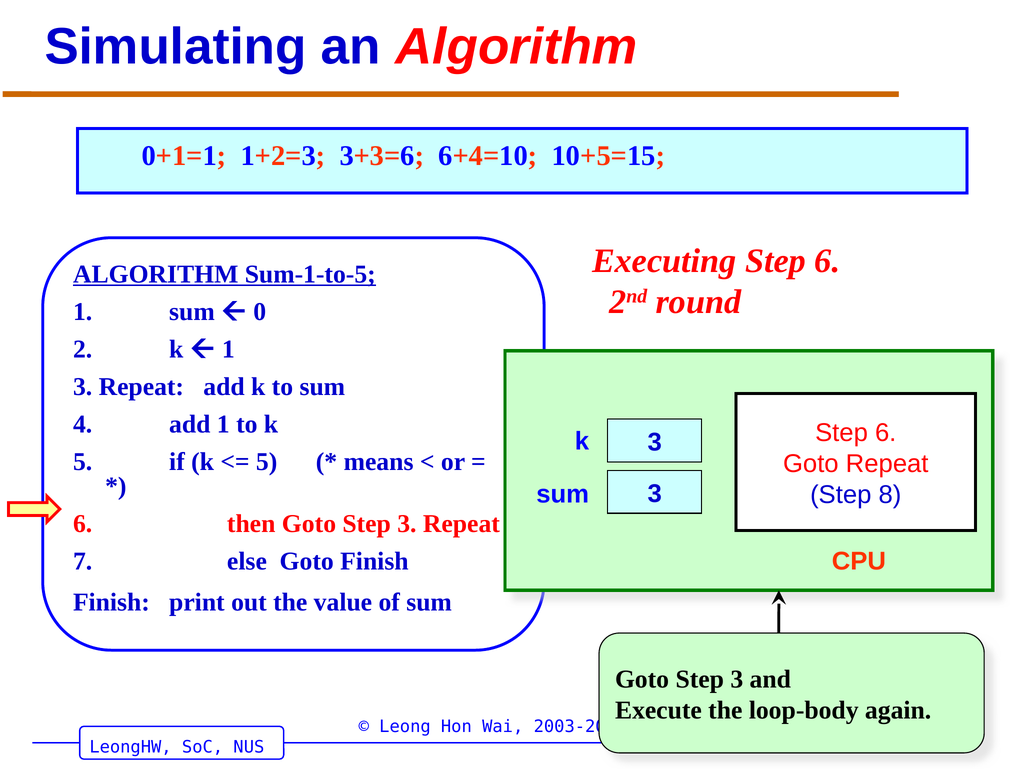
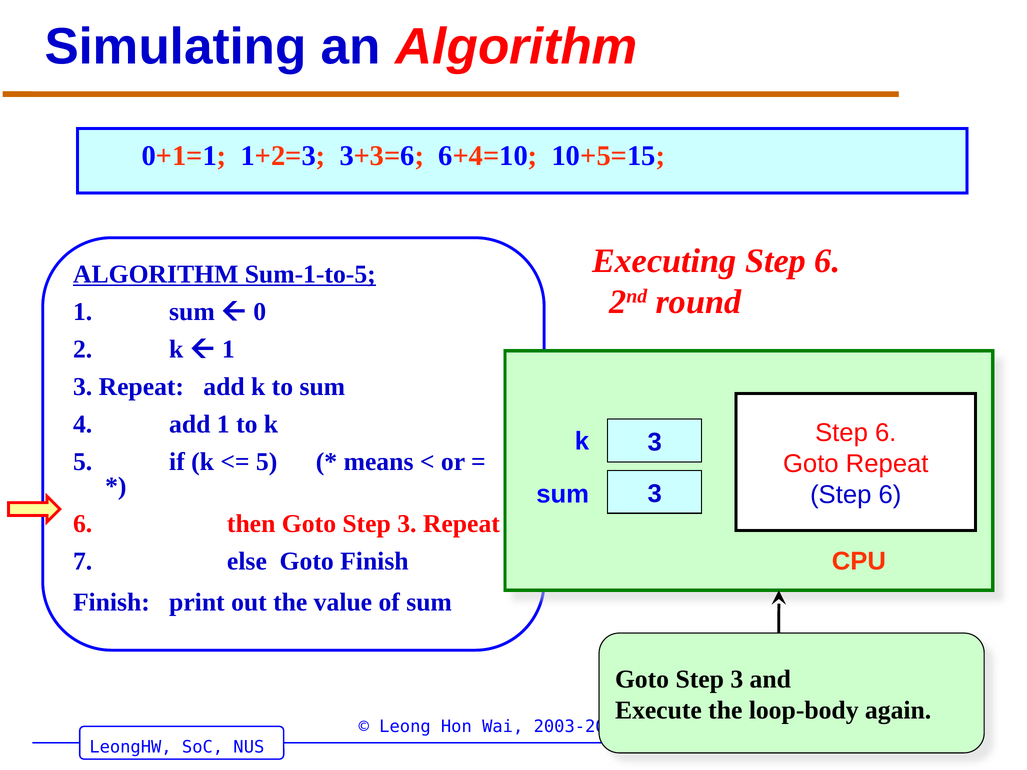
8 at (890, 495): 8 -> 6
